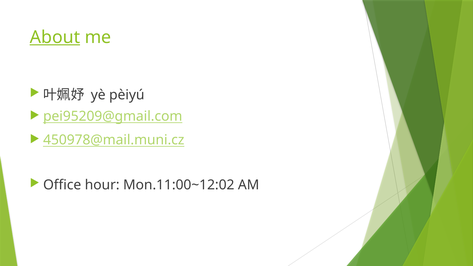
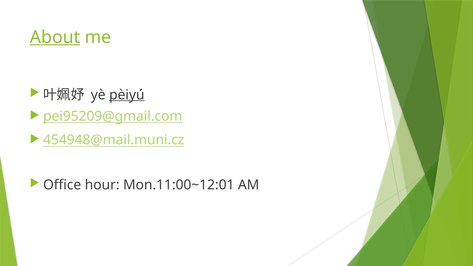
pèiyú underline: none -> present
450978@mail.muni.cz: 450978@mail.muni.cz -> 454948@mail.muni.cz
Mon.11:00~12:02: Mon.11:00~12:02 -> Mon.11:00~12:01
